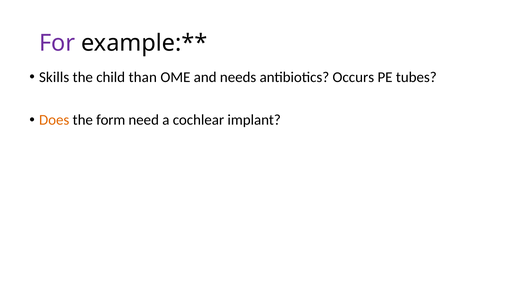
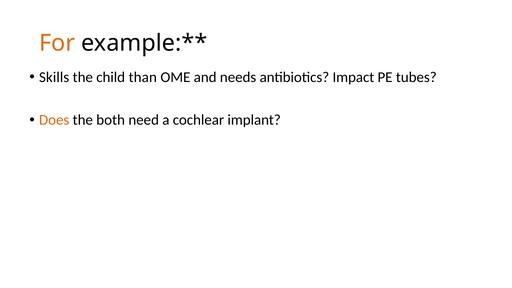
For colour: purple -> orange
Occurs: Occurs -> Impact
form: form -> both
